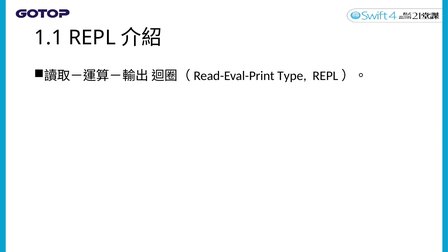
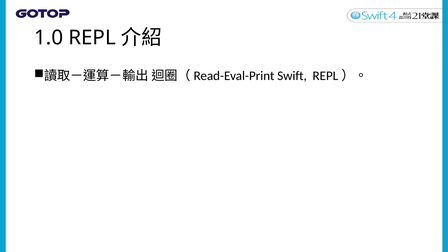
1.1: 1.1 -> 1.0
Type: Type -> Swift
